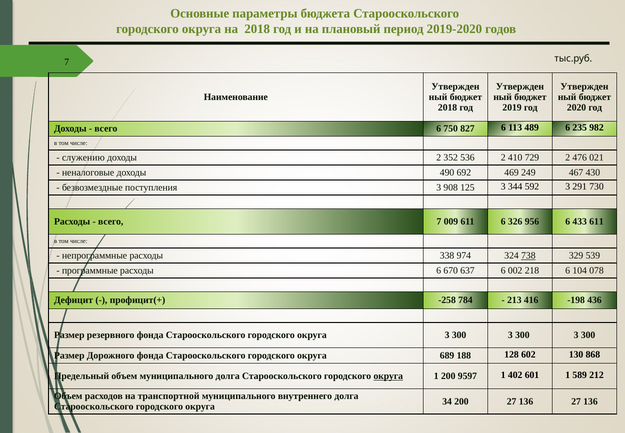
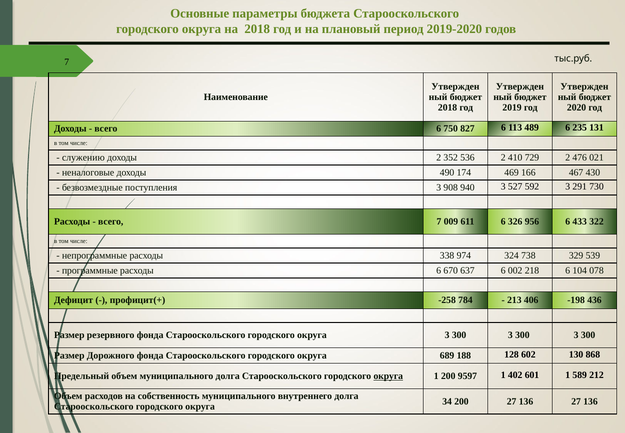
982: 982 -> 131
692: 692 -> 174
249: 249 -> 166
125: 125 -> 940
344: 344 -> 527
433 611: 611 -> 322
738 underline: present -> none
416: 416 -> 406
транспортной: транспортной -> собственность
